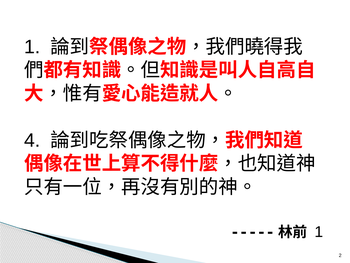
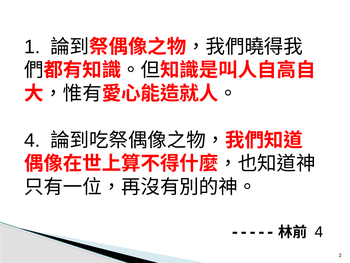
1 at (319, 232): 1 -> 4
